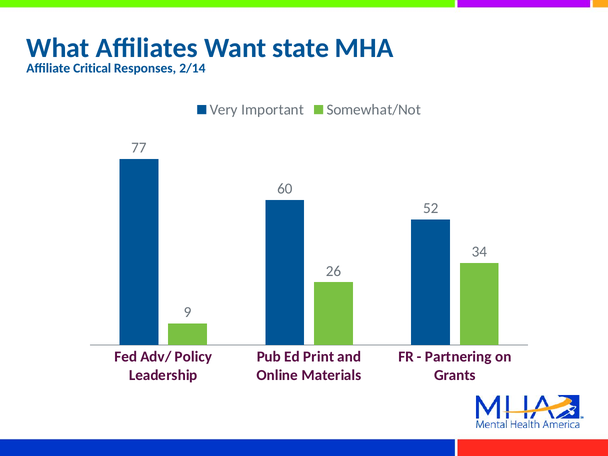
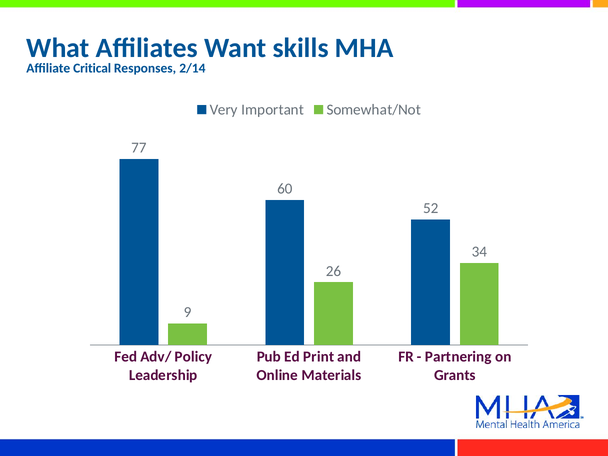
state: state -> skills
